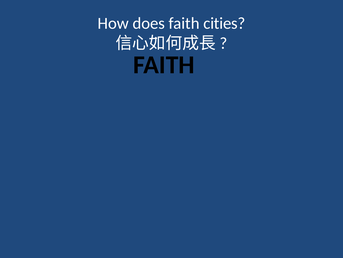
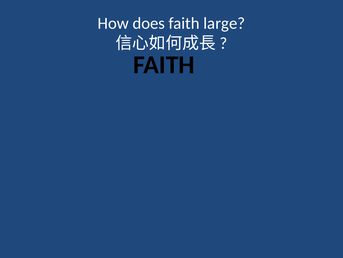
cities: cities -> large
